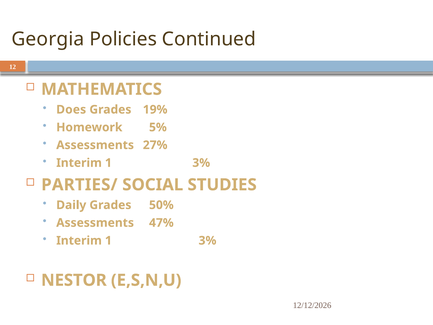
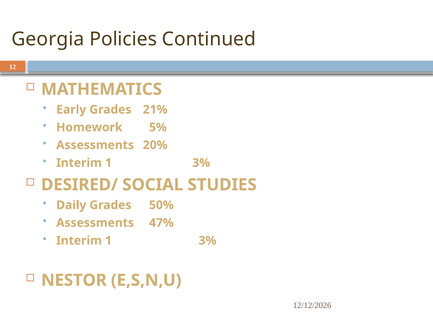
Does: Does -> Early
19%: 19% -> 21%
27%: 27% -> 20%
PARTIES/: PARTIES/ -> DESIRED/
